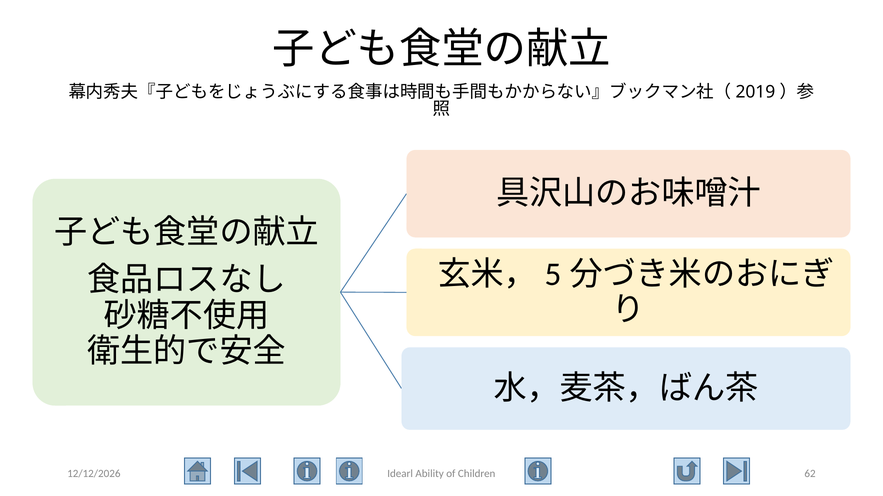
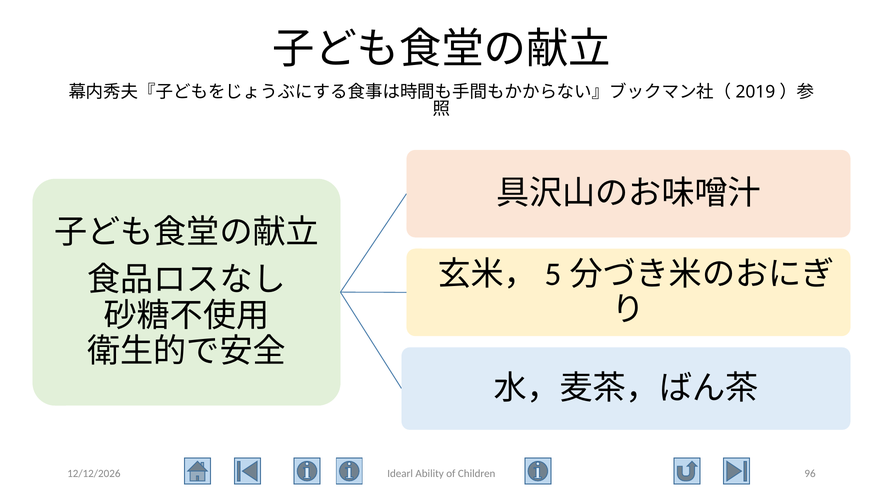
62: 62 -> 96
